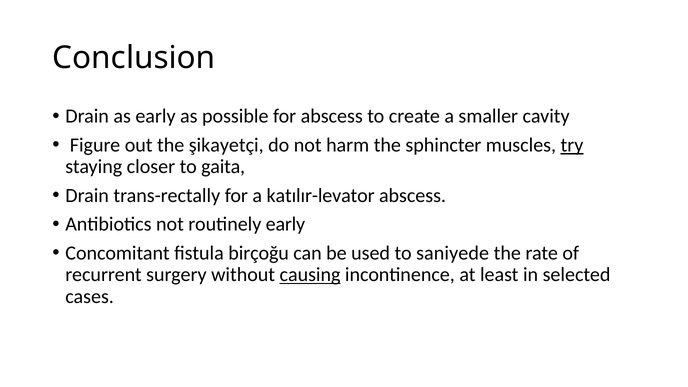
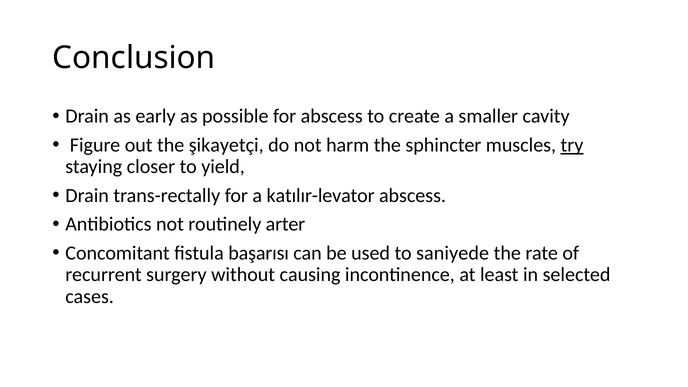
gaita: gaita -> yield
routinely early: early -> arter
birçoğu: birçoğu -> başarısı
causing underline: present -> none
